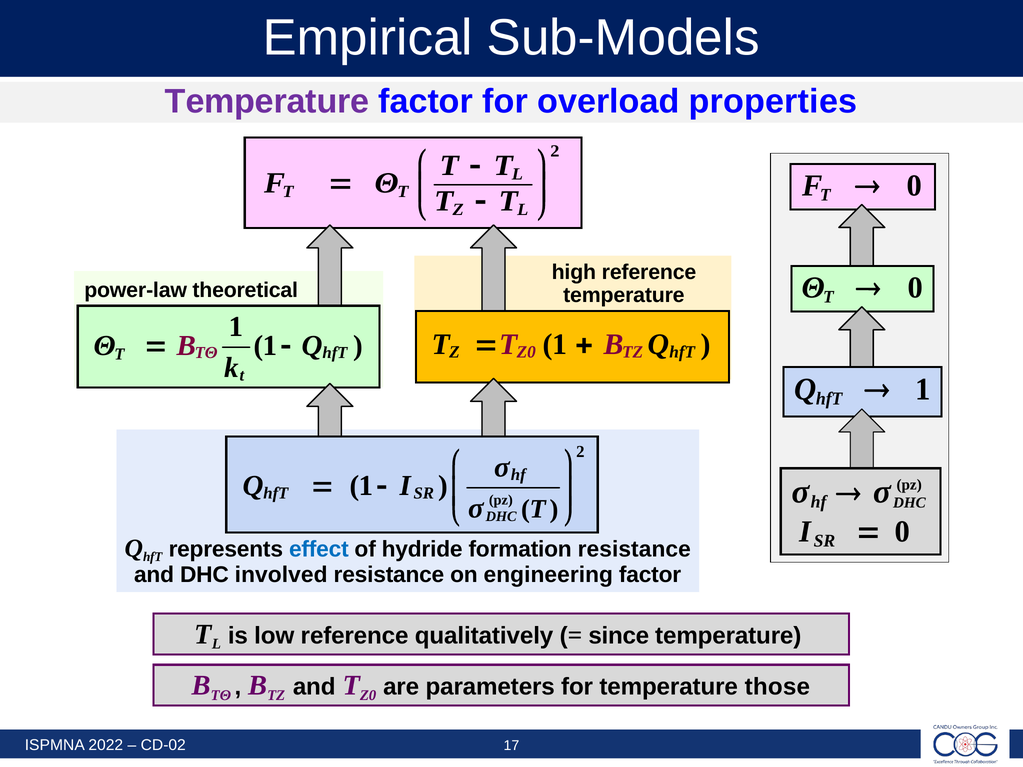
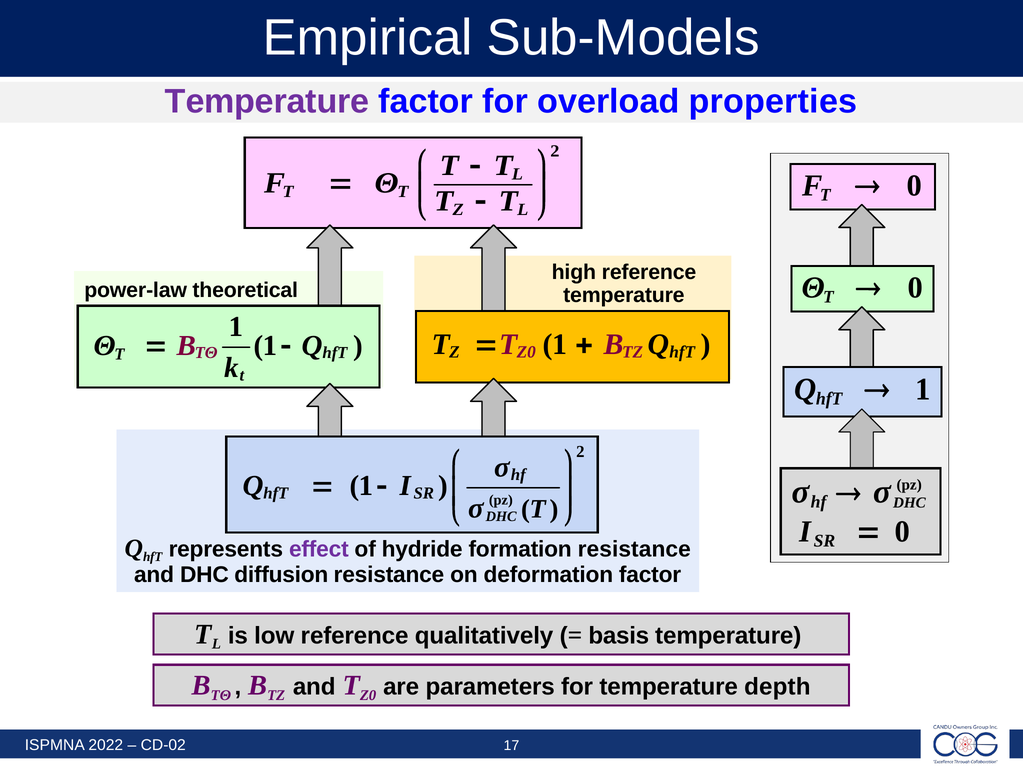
effect colour: blue -> purple
involved: involved -> diffusion
engineering: engineering -> deformation
since: since -> basis
those: those -> depth
